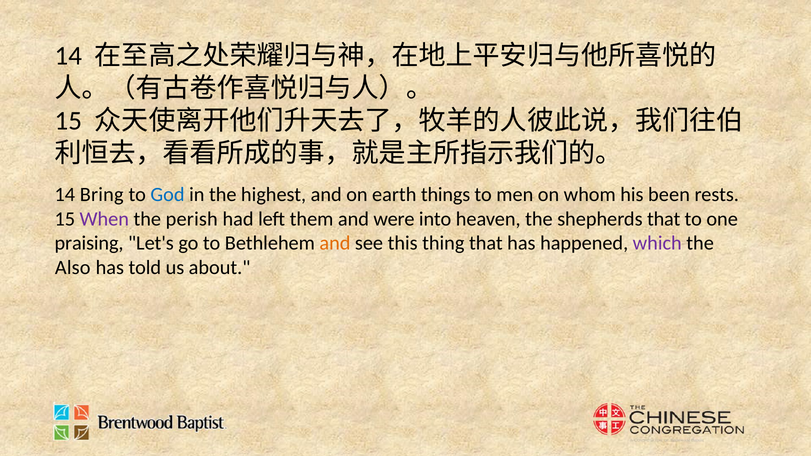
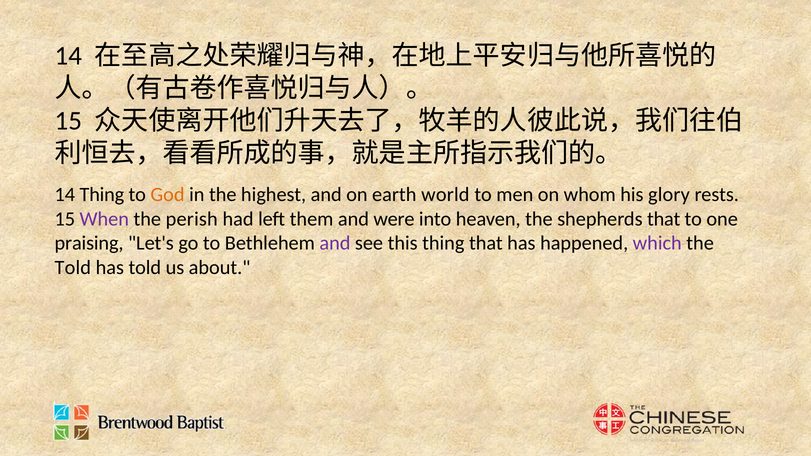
14 Bring: Bring -> Thing
God colour: blue -> orange
things: things -> world
been: been -> glory
and at (335, 243) colour: orange -> purple
Also at (73, 268): Also -> Told
